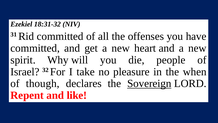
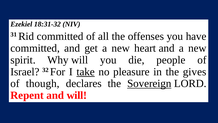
take underline: none -> present
when: when -> gives
and like: like -> will
